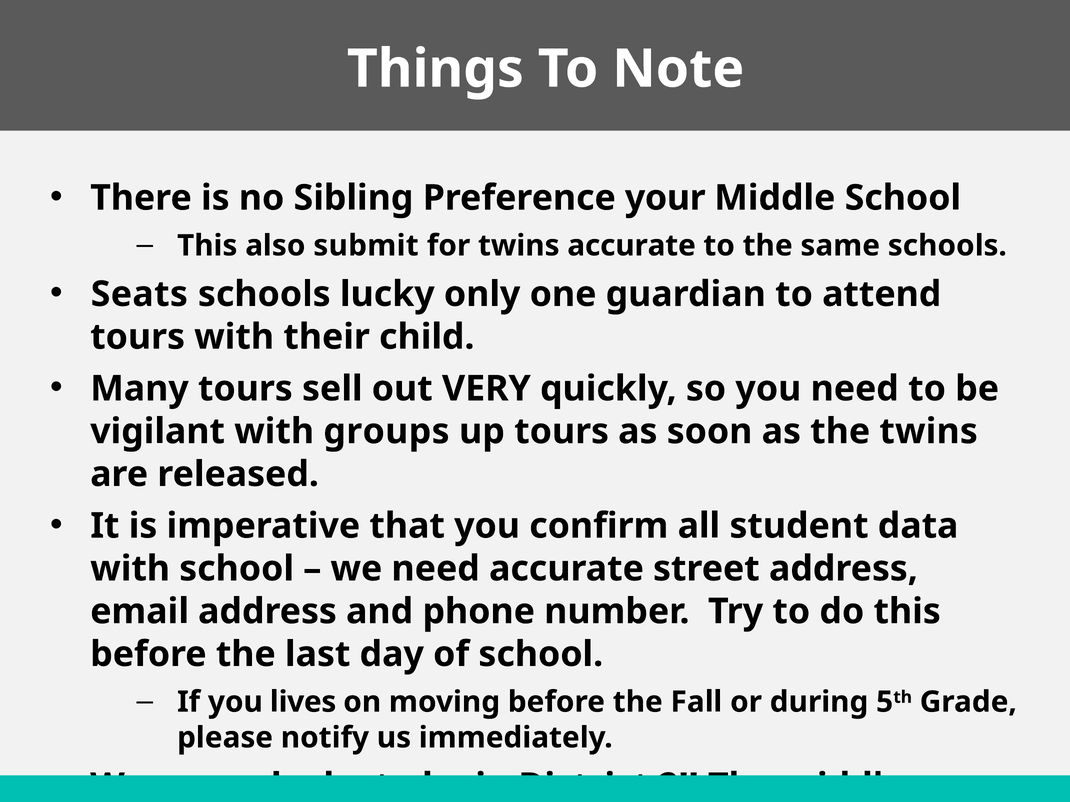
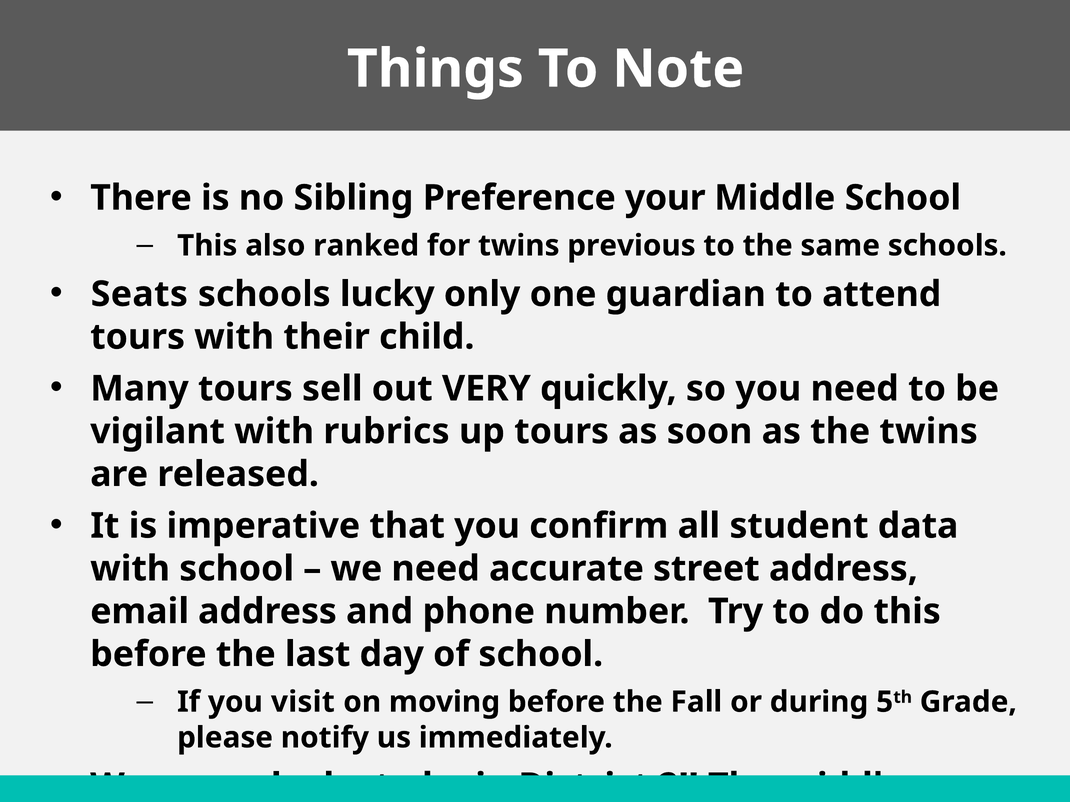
submit: submit -> ranked
twins accurate: accurate -> previous
groups: groups -> rubrics
lives: lives -> visit
